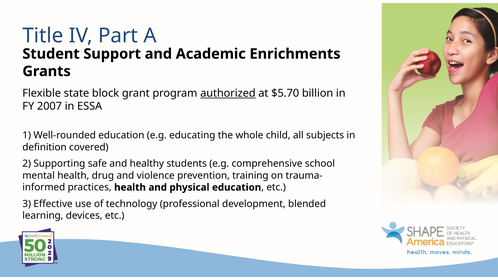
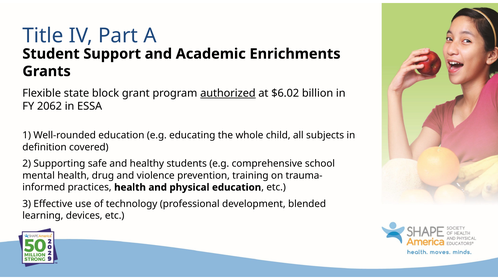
$5.70: $5.70 -> $6.02
2007: 2007 -> 2062
